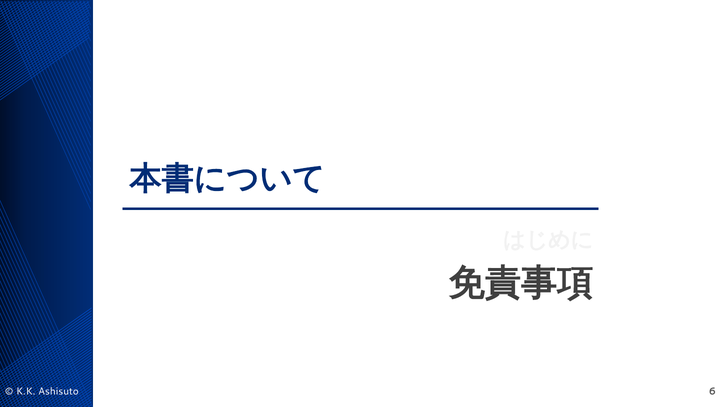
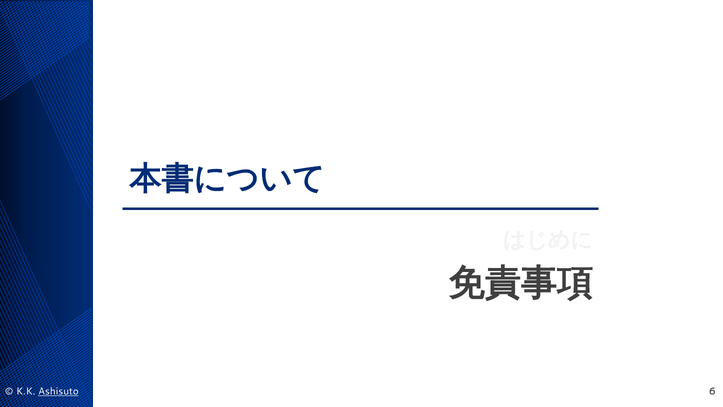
Ashisuto underline: none -> present
